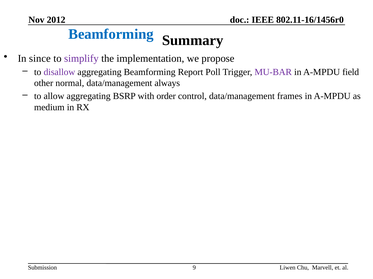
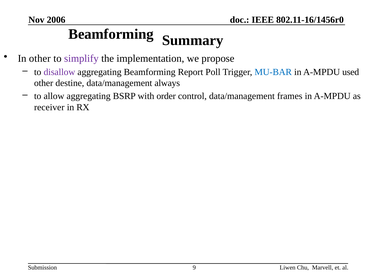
2012: 2012 -> 2006
Beamforming at (111, 34) colour: blue -> black
In since: since -> other
MU-BAR at (273, 72) colour: purple -> blue
field: field -> used
normal: normal -> destine
medium: medium -> receiver
